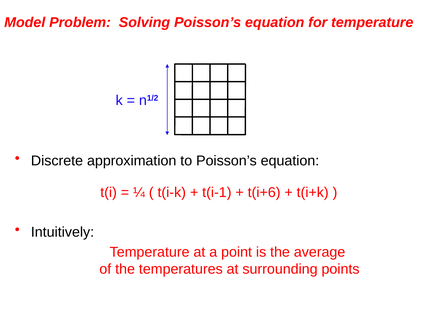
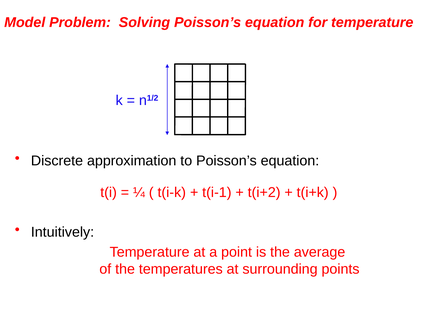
t(i+6: t(i+6 -> t(i+2
